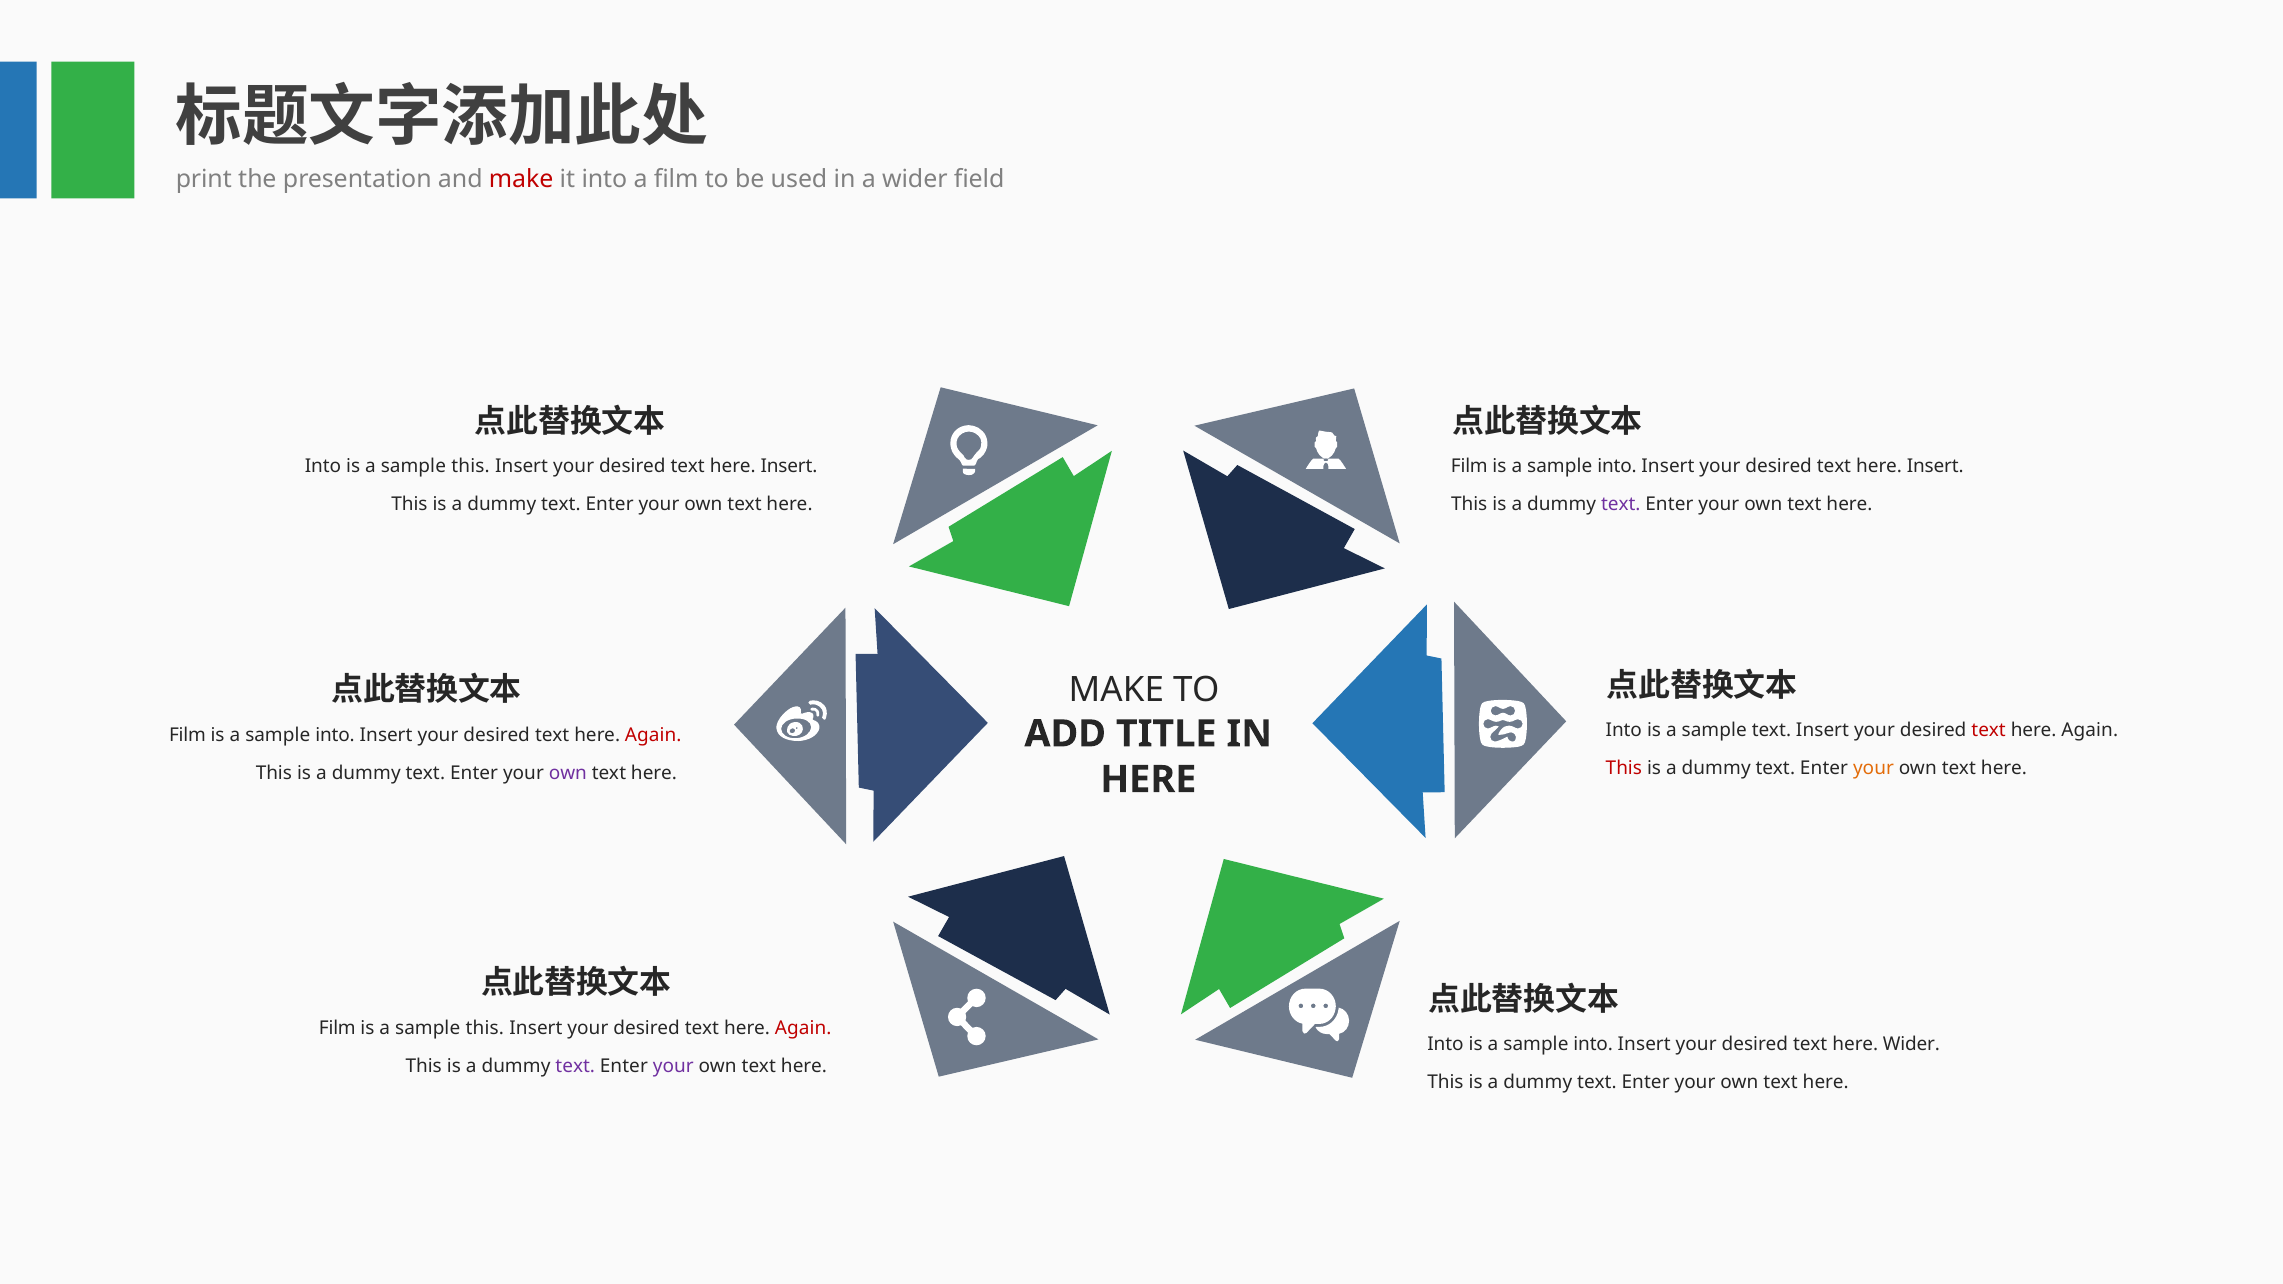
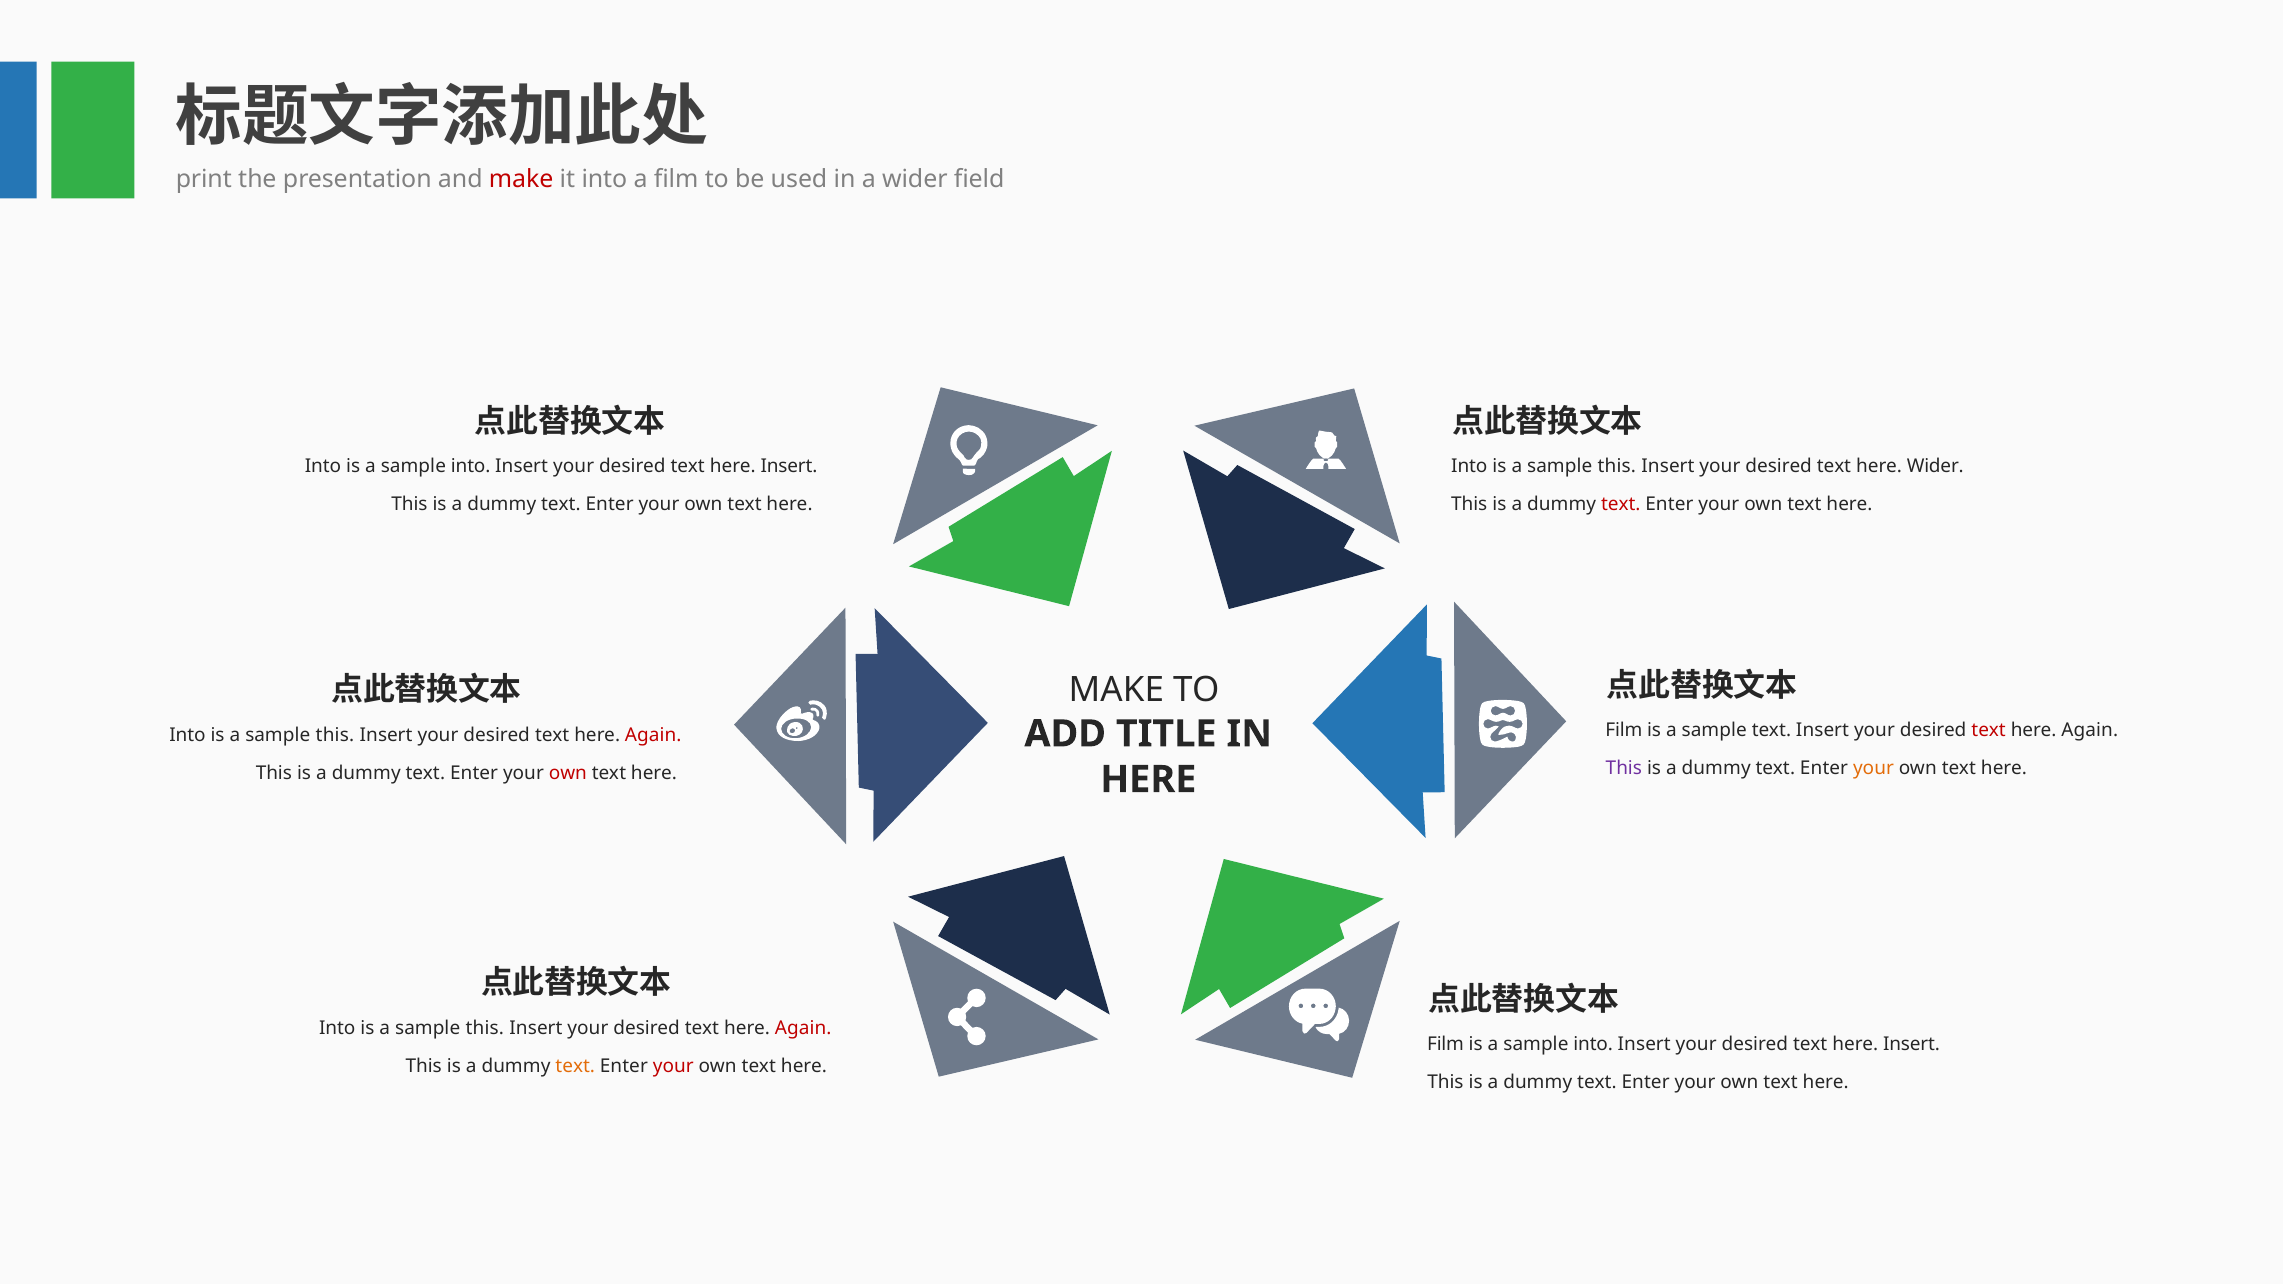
this at (470, 467): this -> into
Film at (1469, 467): Film -> Into
into at (1617, 467): into -> this
Insert at (1935, 467): Insert -> Wider
text at (1621, 505) colour: purple -> red
Into at (1624, 731): Into -> Film
Film at (187, 735): Film -> Into
into at (335, 735): into -> this
This at (1624, 769) colour: red -> purple
own at (568, 773) colour: purple -> red
Film at (337, 1028): Film -> Into
Into at (1445, 1045): Into -> Film
Wider at (1911, 1045): Wider -> Insert
text at (575, 1066) colour: purple -> orange
your at (673, 1066) colour: purple -> red
